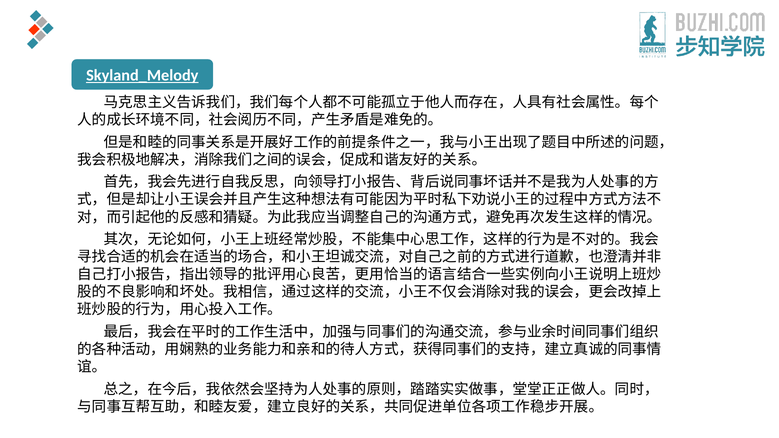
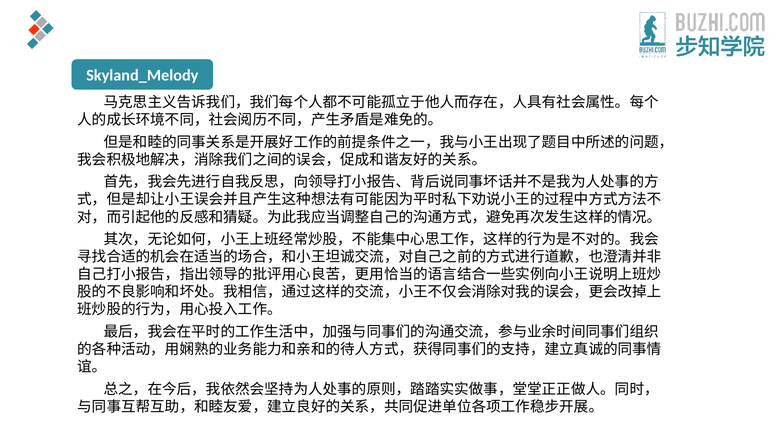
Skyland_Melody underline: present -> none
